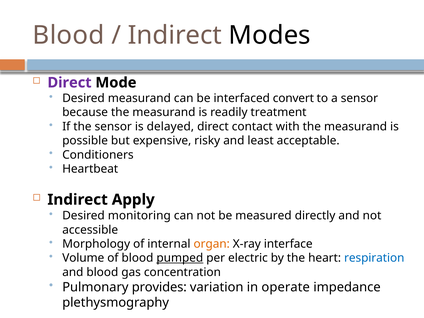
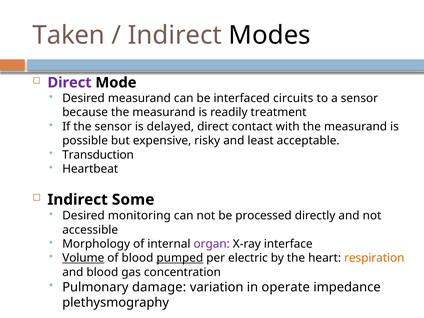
Blood at (69, 35): Blood -> Taken
convert: convert -> circuits
Conditioners: Conditioners -> Transduction
Apply: Apply -> Some
measured: measured -> processed
organ colour: orange -> purple
Volume underline: none -> present
respiration colour: blue -> orange
provides: provides -> damage
